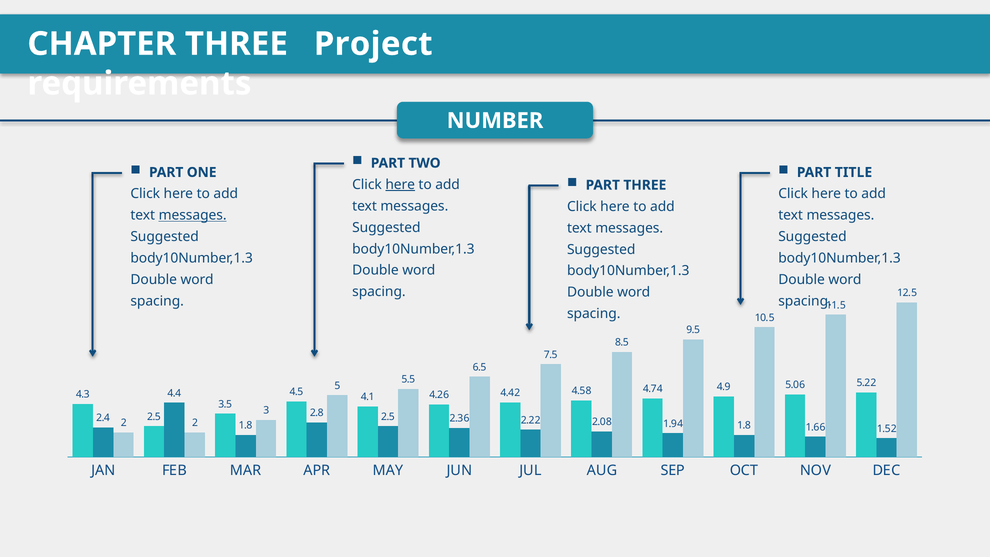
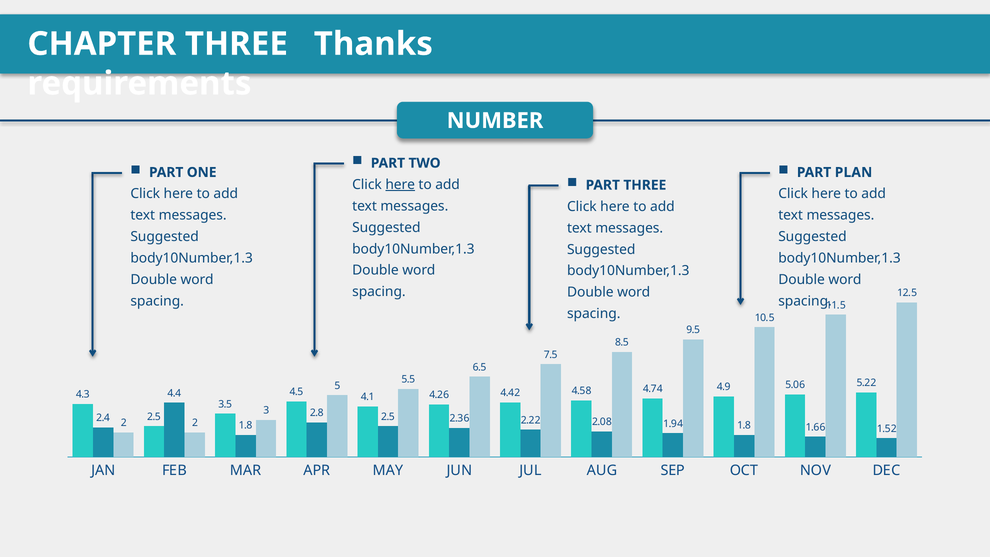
Project: Project -> Thanks
TITLE: TITLE -> PLAN
messages at (193, 215) underline: present -> none
